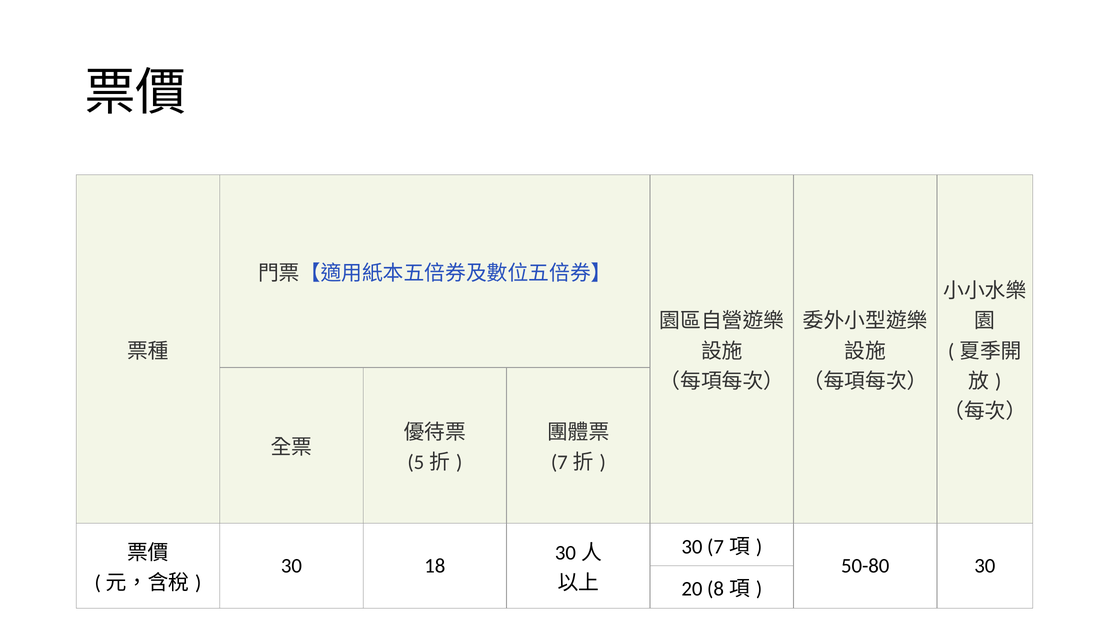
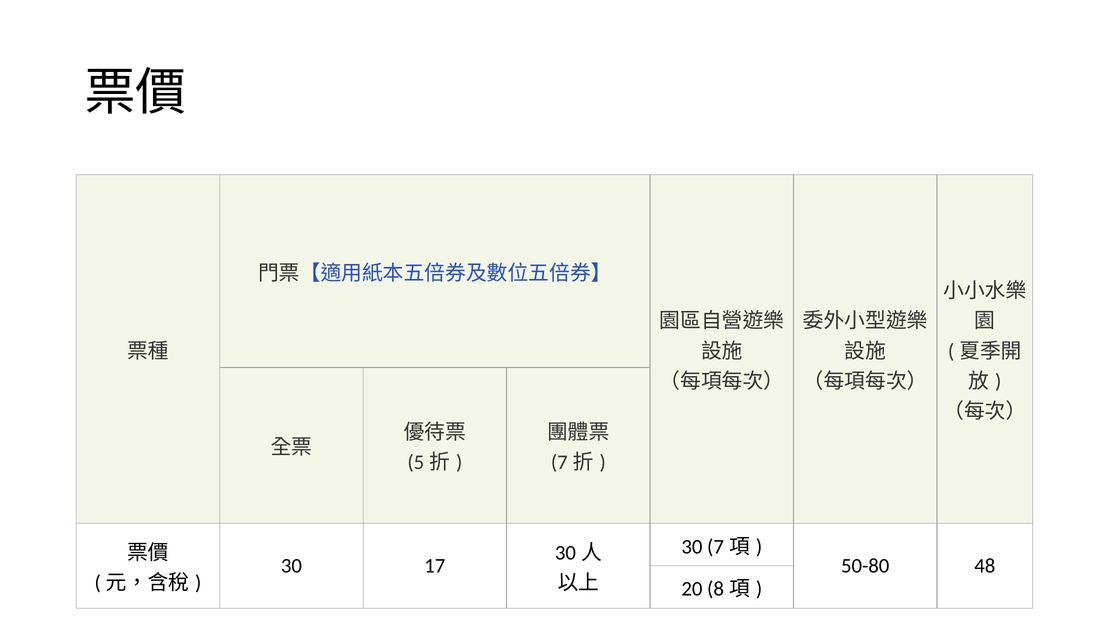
18: 18 -> 17
50-80 30: 30 -> 48
